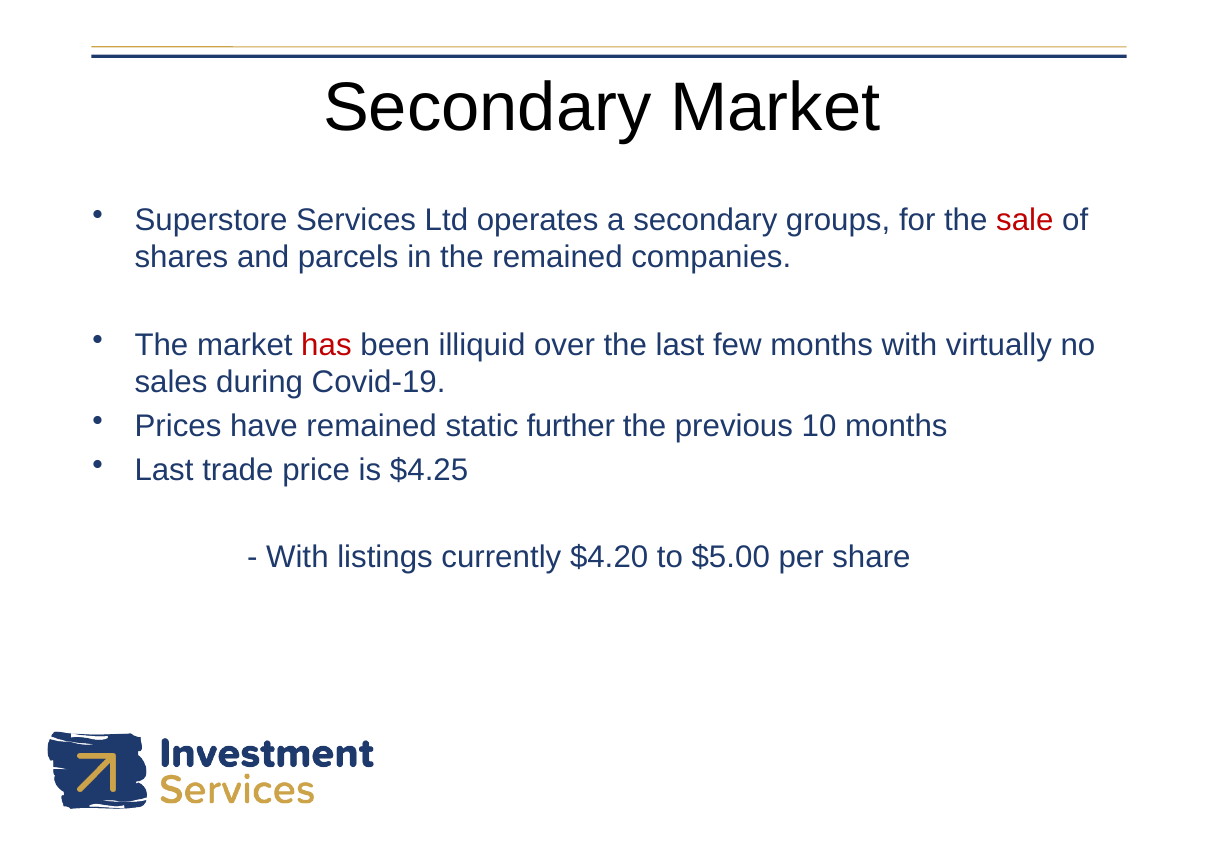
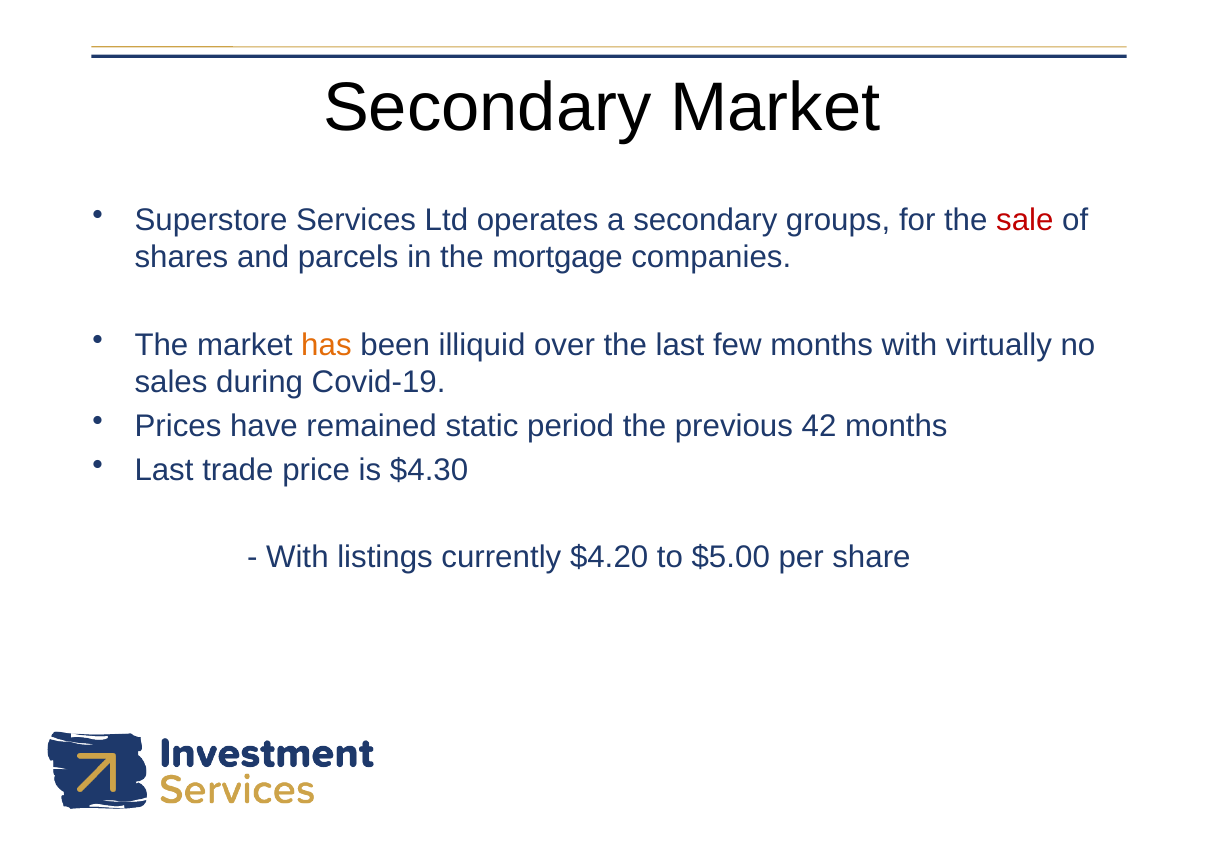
the remained: remained -> mortgage
has colour: red -> orange
further: further -> period
10: 10 -> 42
$4.25: $4.25 -> $4.30
